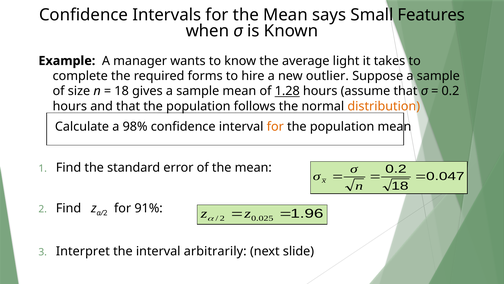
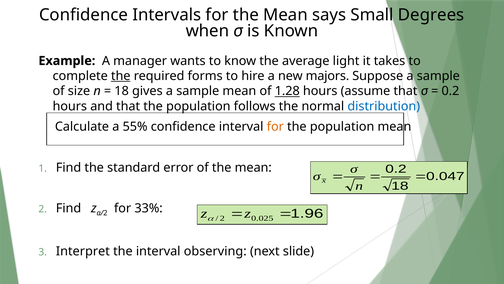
Features: Features -> Degrees
the at (121, 76) underline: none -> present
outlier: outlier -> majors
distribution colour: orange -> blue
98%: 98% -> 55%
91%: 91% -> 33%
arbitrarily: arbitrarily -> observing
